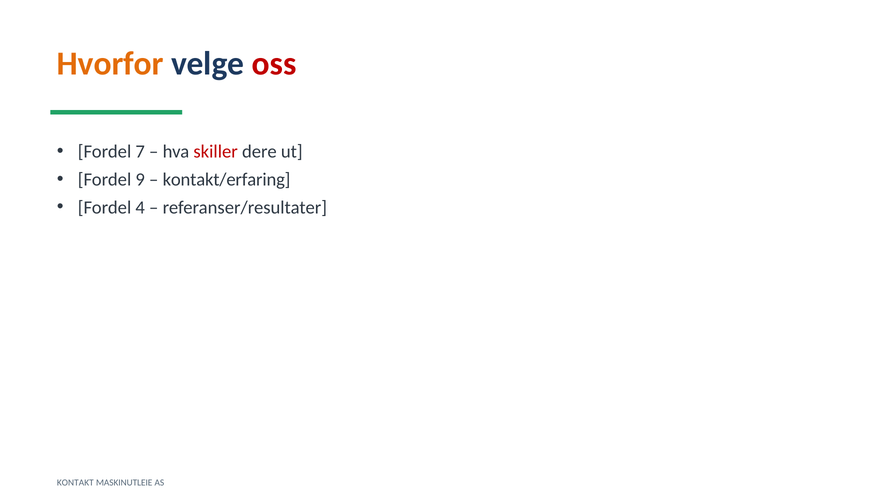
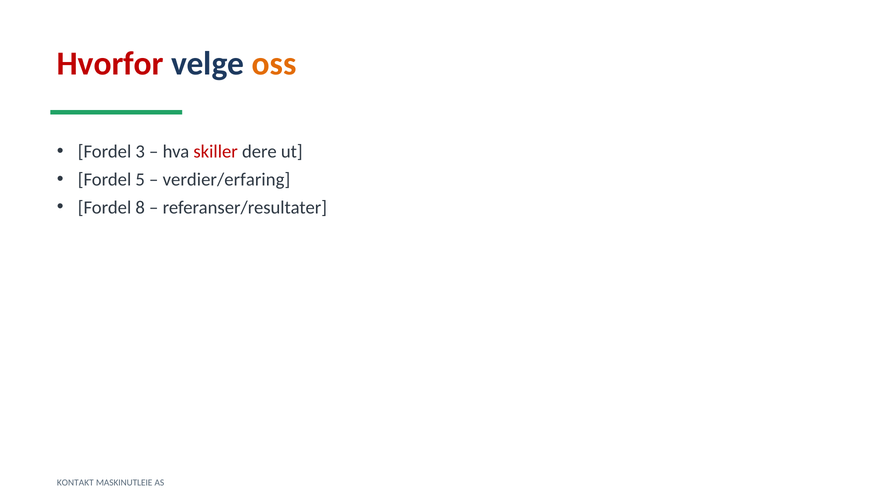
Hvorfor colour: orange -> red
oss colour: red -> orange
7: 7 -> 3
9: 9 -> 5
kontakt/erfaring: kontakt/erfaring -> verdier/erfaring
4: 4 -> 8
